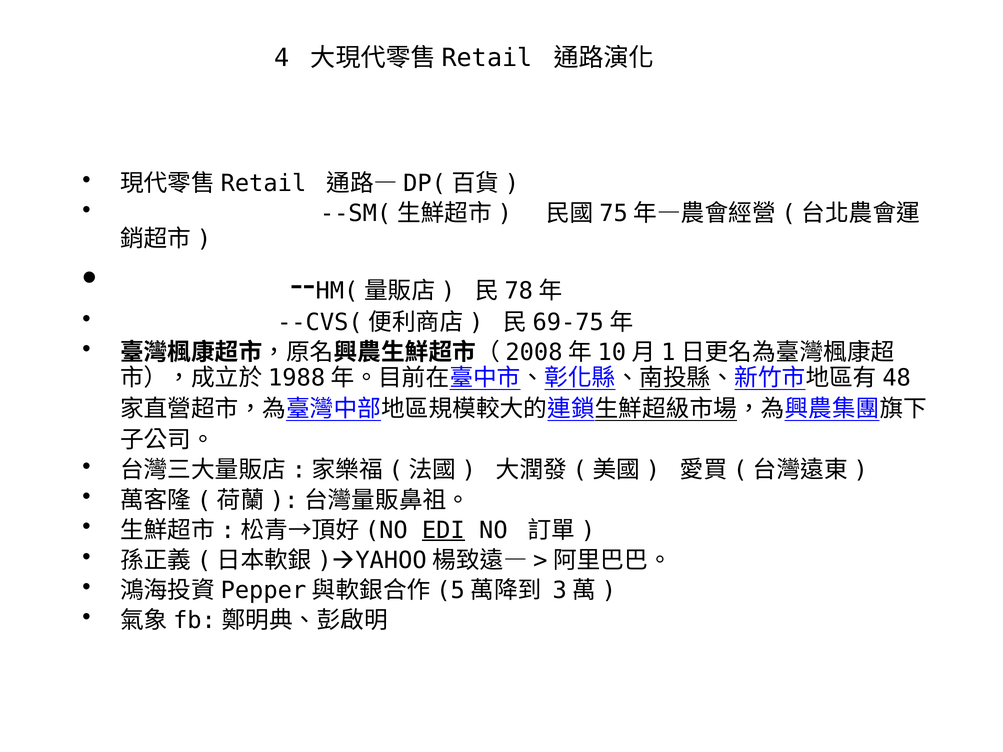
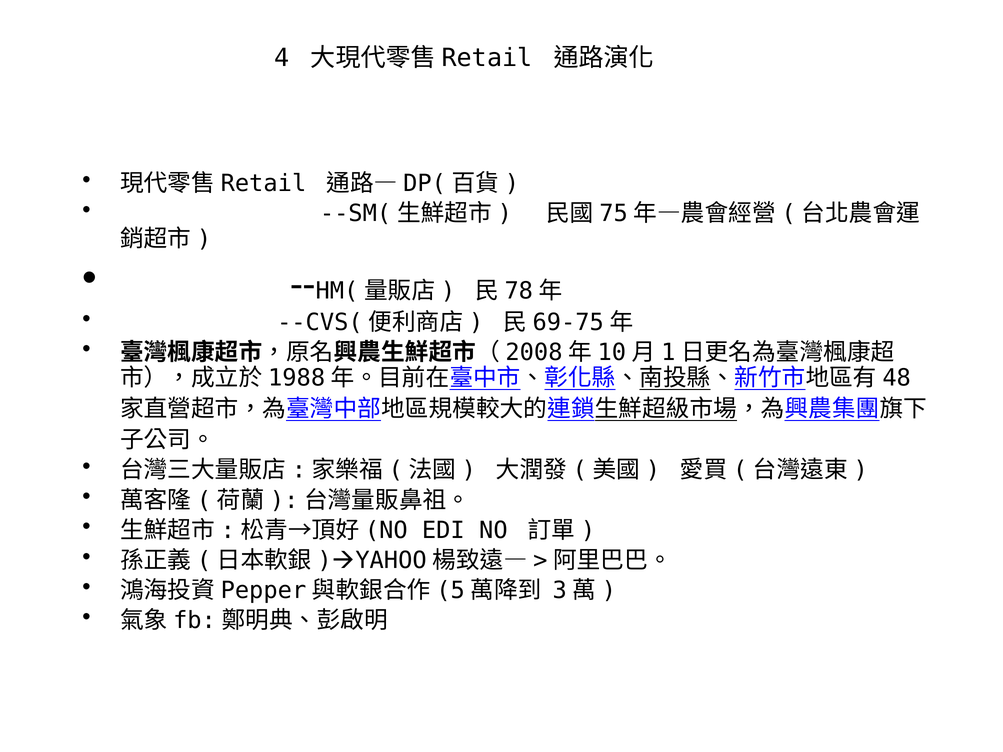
EDI underline: present -> none
